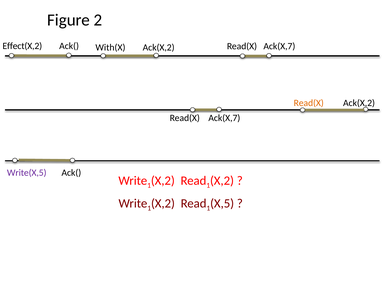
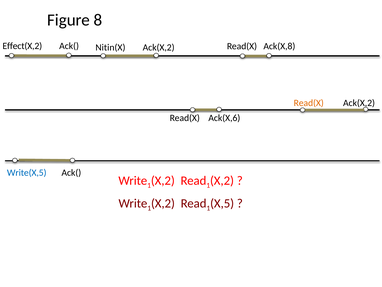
2: 2 -> 8
With(X: With(X -> Nitin(X
Ack(X,2 Read(X Ack(X,7: Ack(X,7 -> Ack(X,8
Ack(X,7 at (224, 118): Ack(X,7 -> Ack(X,6
Write(X,5 colour: purple -> blue
